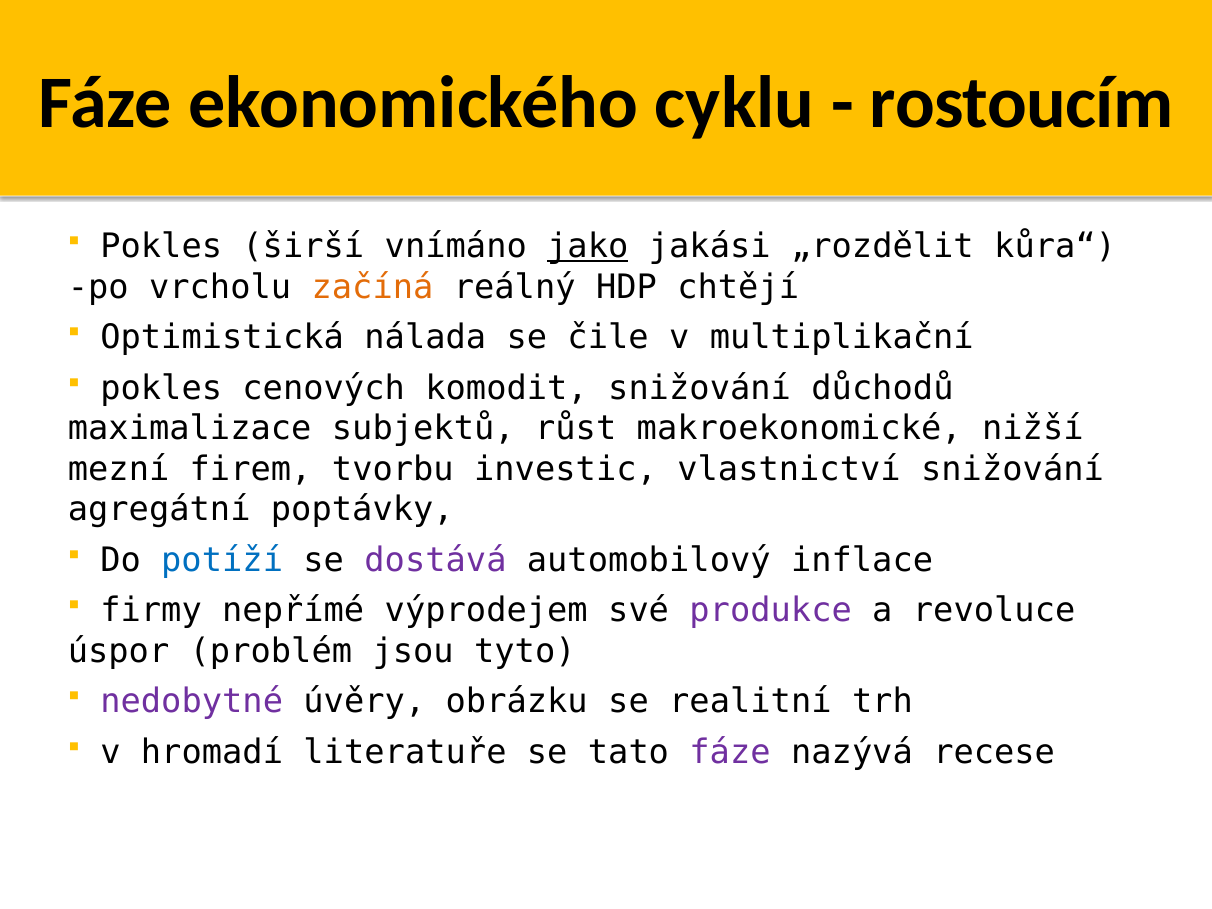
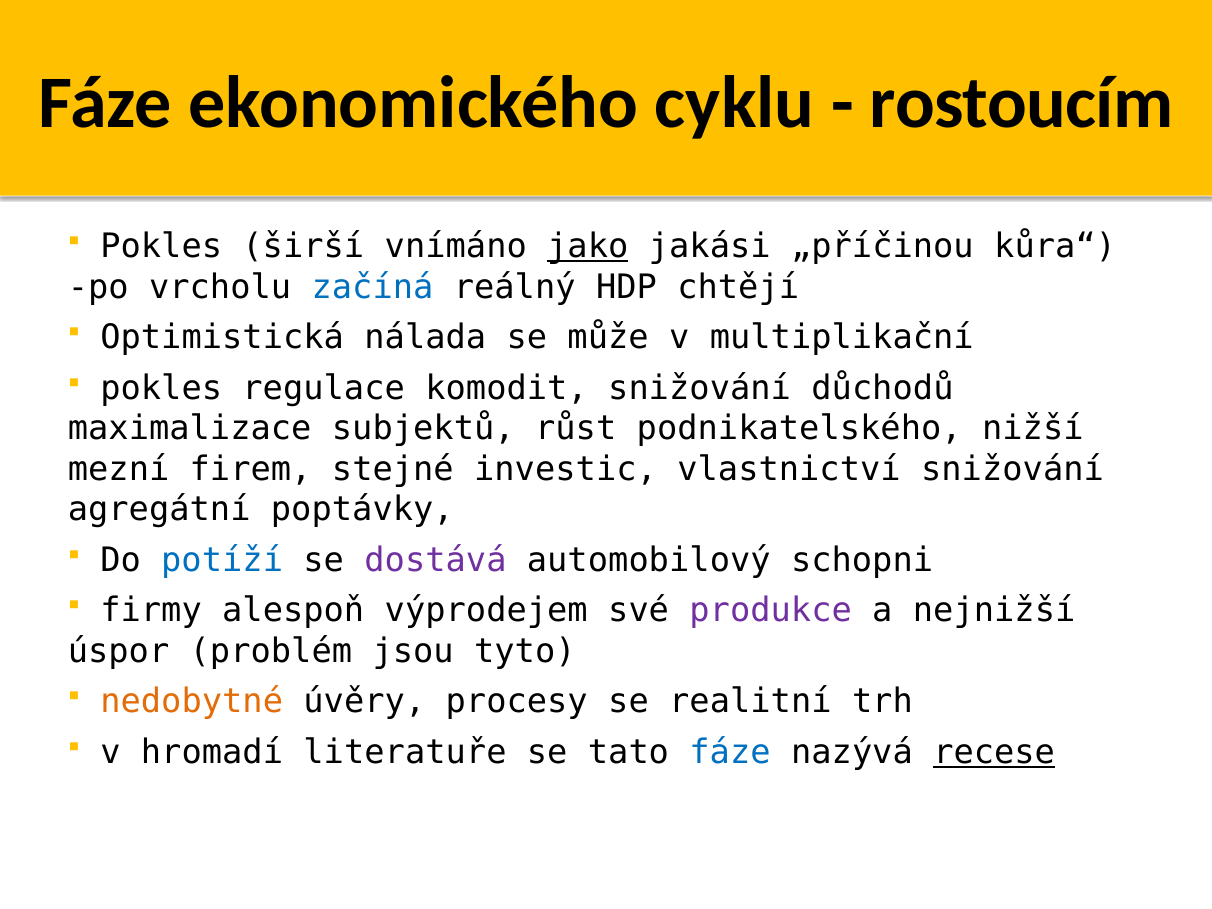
„rozdělit: „rozdělit -> „příčinou
začíná colour: orange -> blue
čile: čile -> může
cenových: cenových -> regulace
makroekonomické: makroekonomické -> podnikatelského
tvorbu: tvorbu -> stejné
inflace: inflace -> schopni
nepřímé: nepřímé -> alespoň
revoluce: revoluce -> nejnižší
nedobytné colour: purple -> orange
obrázku: obrázku -> procesy
fáze at (730, 752) colour: purple -> blue
recese underline: none -> present
